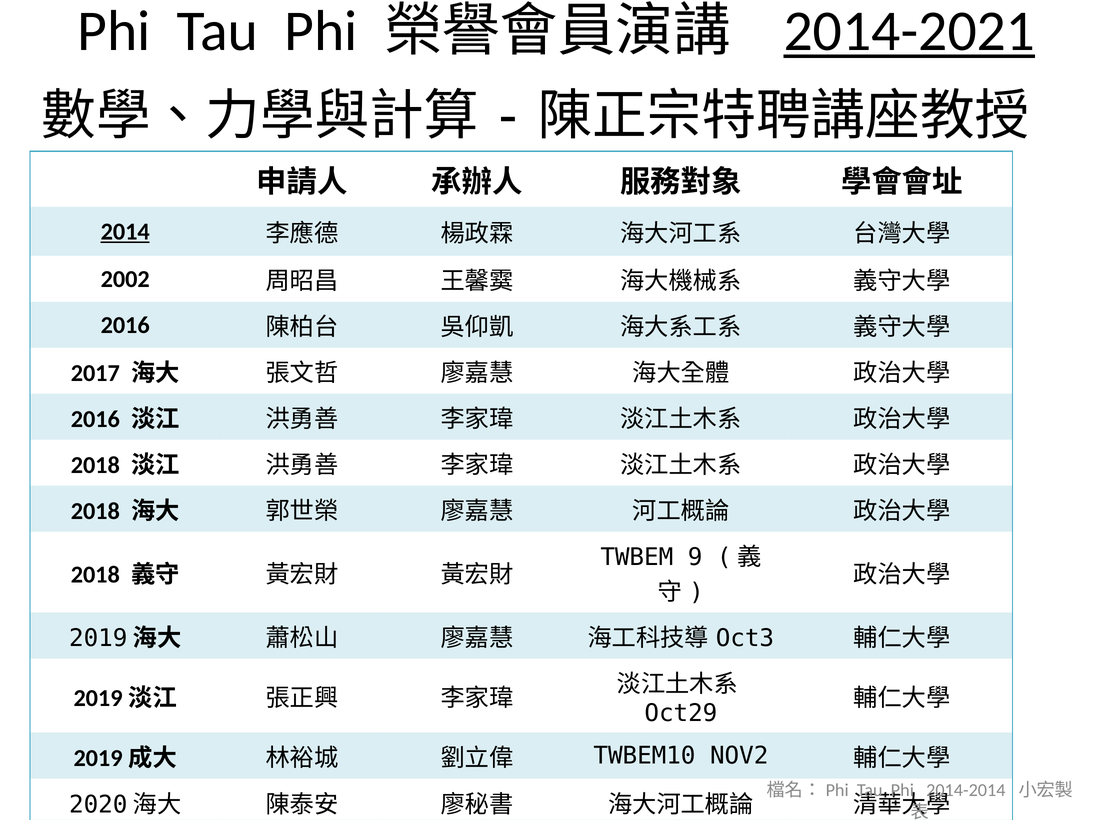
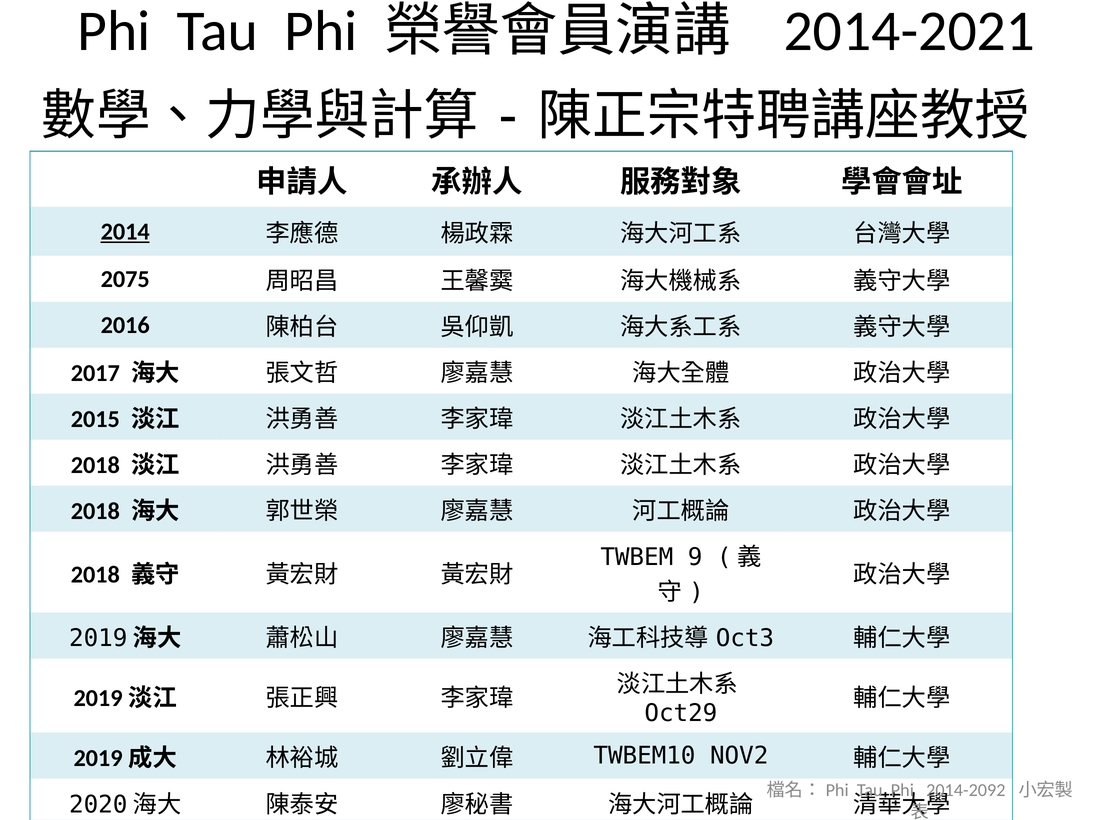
2014-2021 underline: present -> none
2002: 2002 -> 2075
2016 at (95, 419): 2016 -> 2015
2014-2014: 2014-2014 -> 2014-2092
